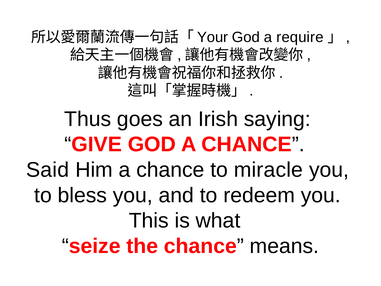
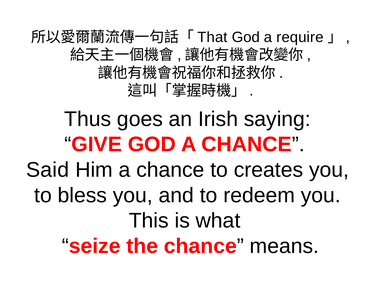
Your: Your -> That
miracle: miracle -> creates
